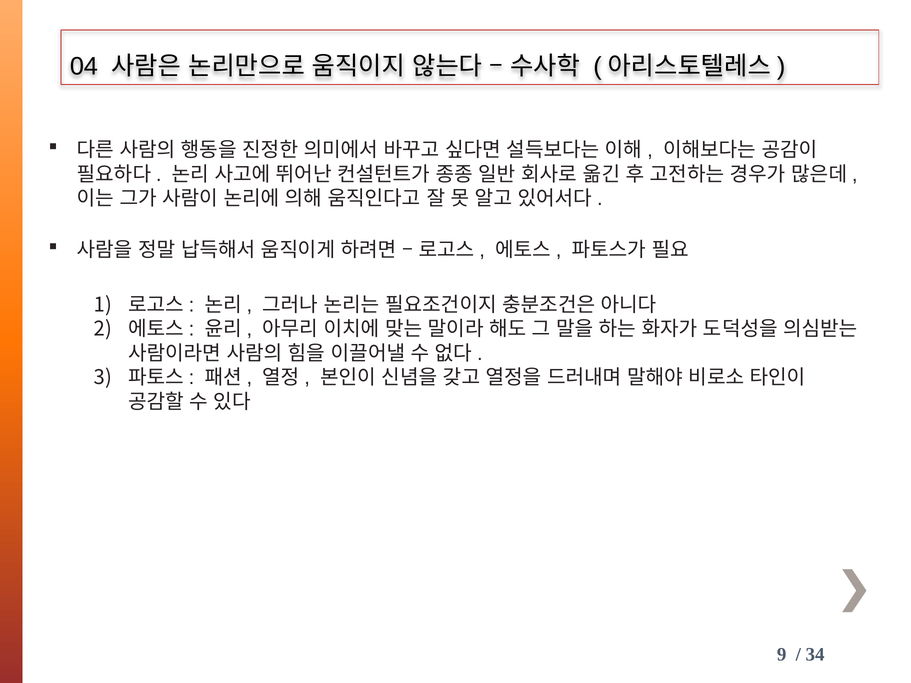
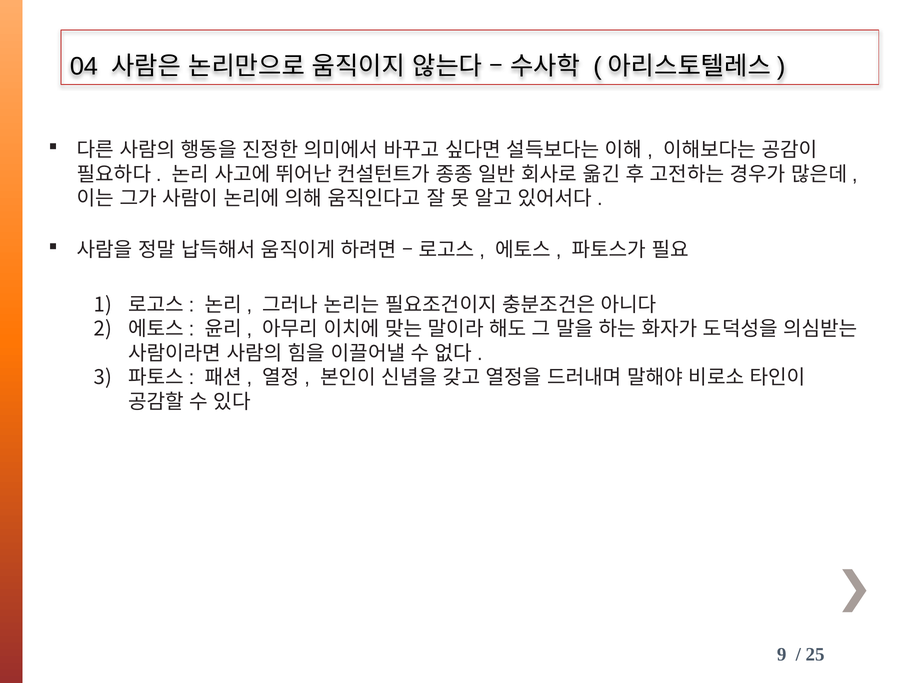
34: 34 -> 25
